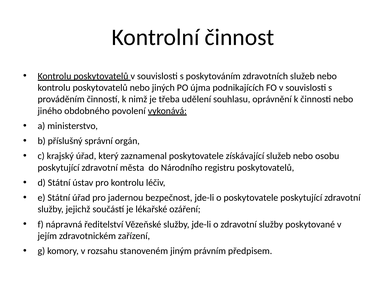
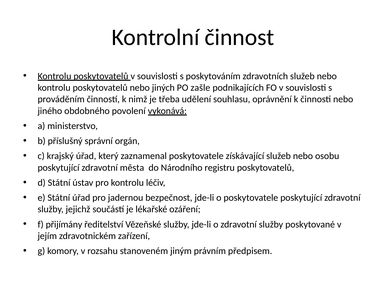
újma: újma -> zašle
nápravná: nápravná -> přijímány
